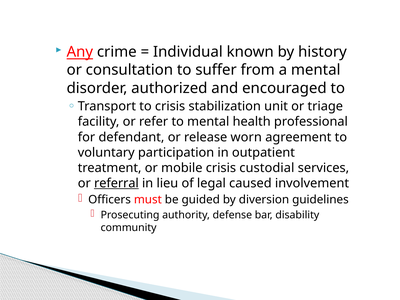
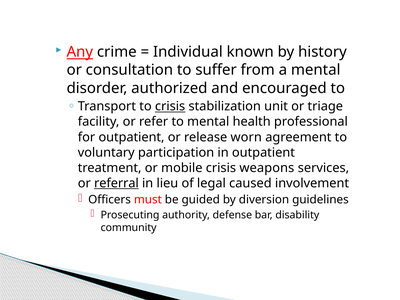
crisis at (170, 106) underline: none -> present
for defendant: defendant -> outpatient
custodial: custodial -> weapons
